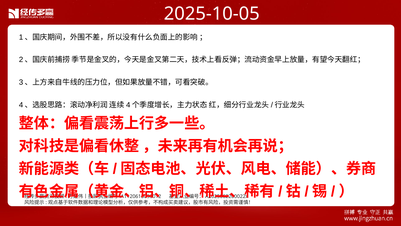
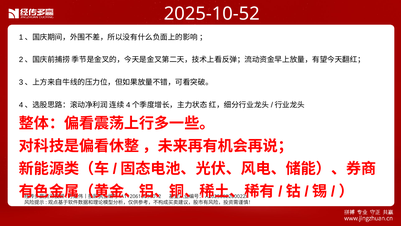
2025-10-05: 2025-10-05 -> 2025-10-52
